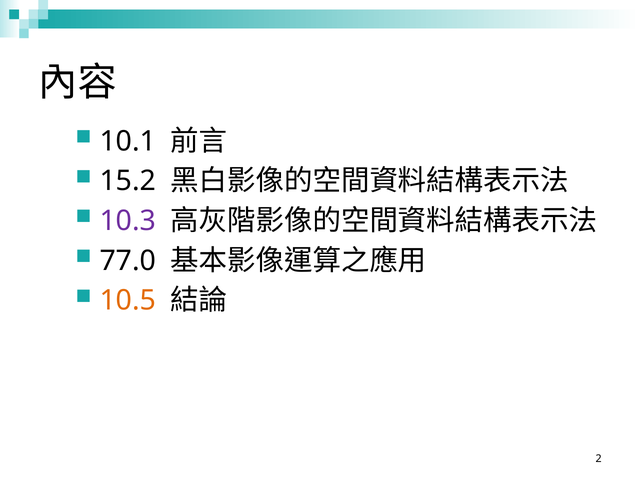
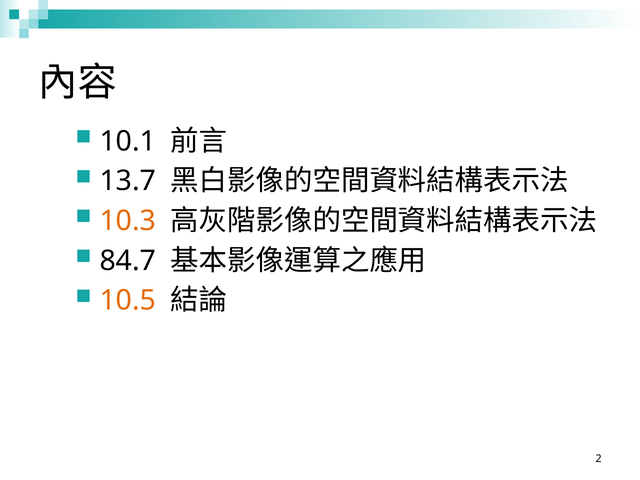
15.2: 15.2 -> 13.7
10.3 colour: purple -> orange
77.0: 77.0 -> 84.7
